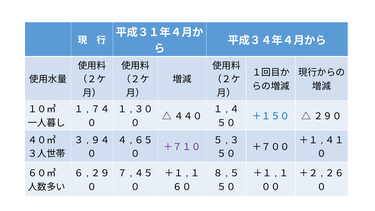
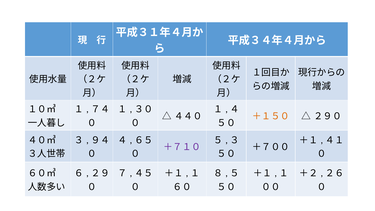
＋１５０ colour: blue -> orange
